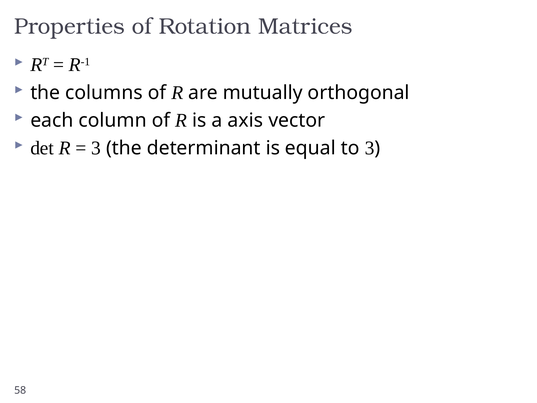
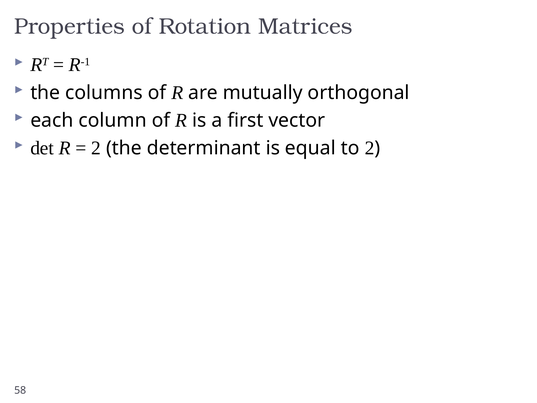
axis: axis -> first
3 at (96, 148): 3 -> 2
to 3: 3 -> 2
